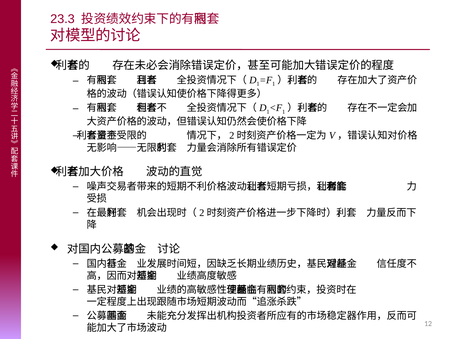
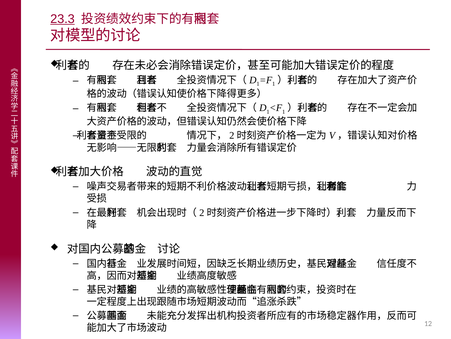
23.3 underline: none -> present
